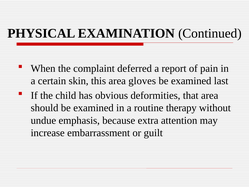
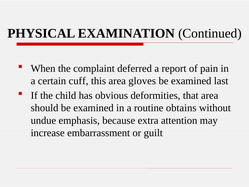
skin: skin -> cuff
therapy: therapy -> obtains
